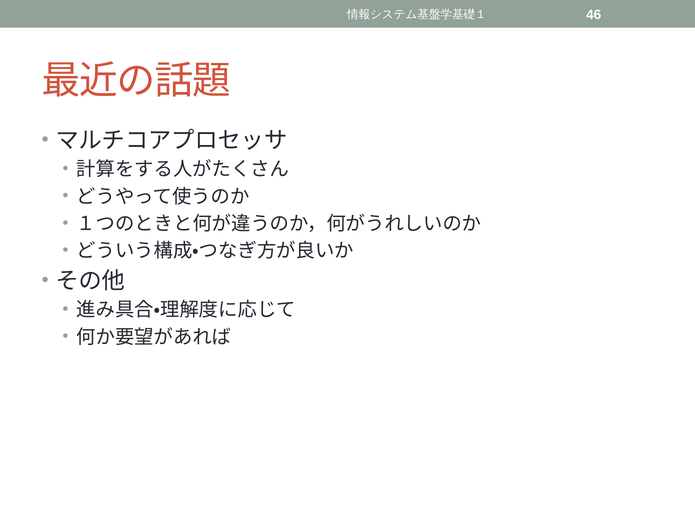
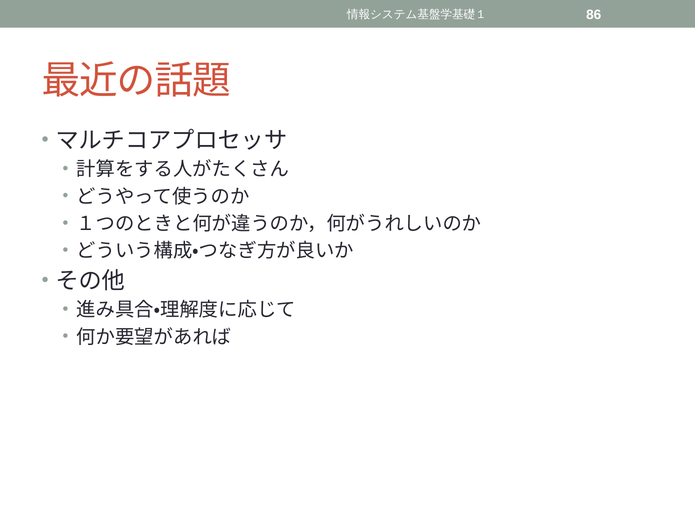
46: 46 -> 86
